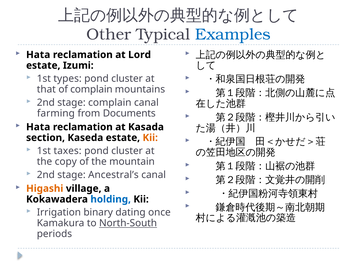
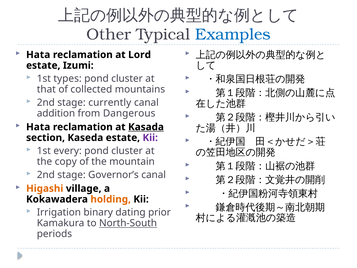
of complain: complain -> collected
stage complain: complain -> currently
farming: farming -> addition
Documents: Documents -> Dangerous
Kasada underline: none -> present
Kii at (150, 138) colour: orange -> purple
taxes: taxes -> every
Ancestral’s: Ancestral’s -> Governor’s
holding colour: blue -> orange
once: once -> prior
